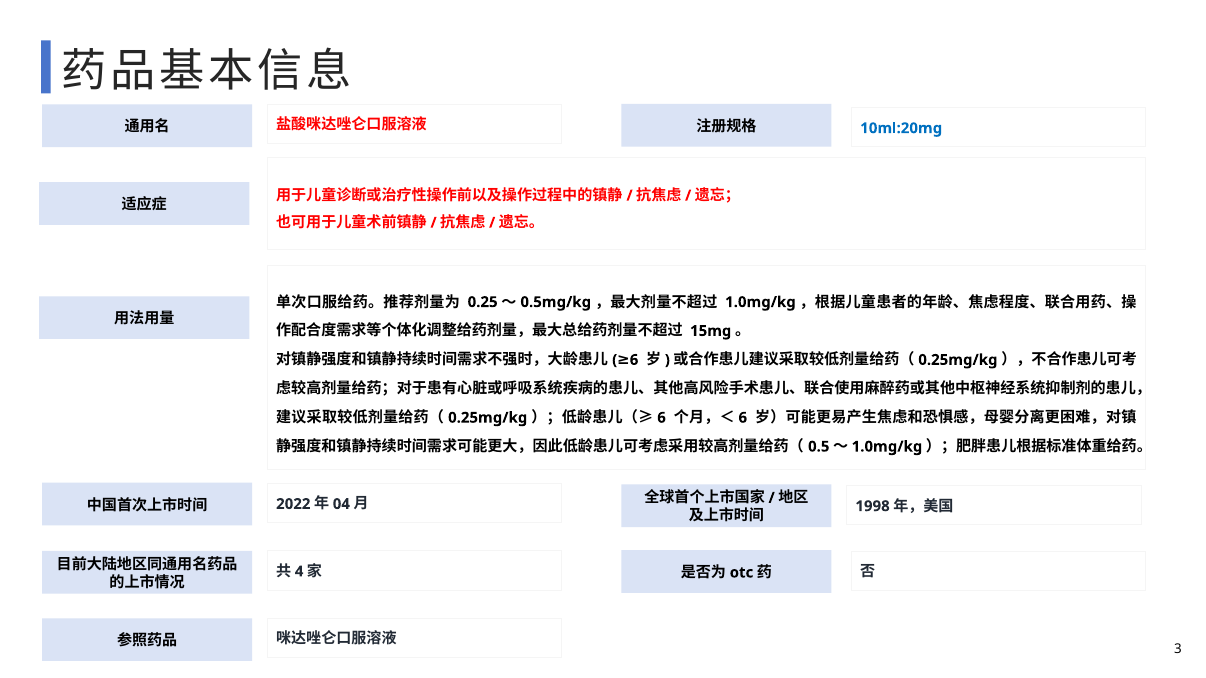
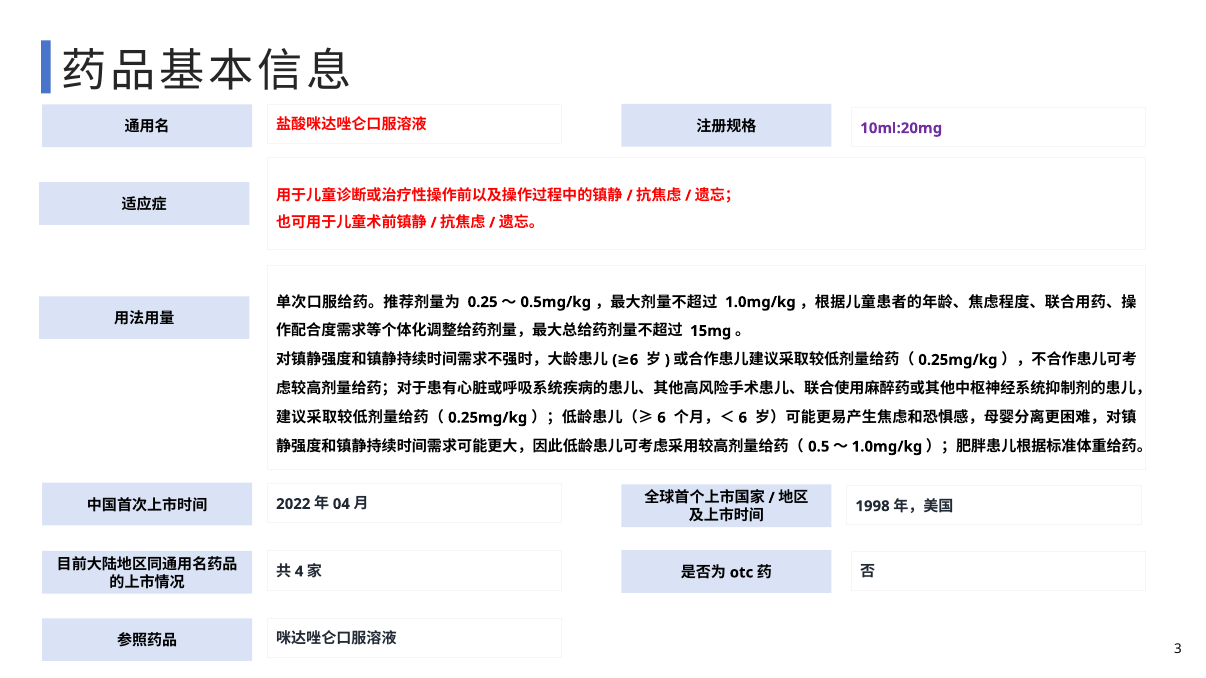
10ml:20mg colour: blue -> purple
